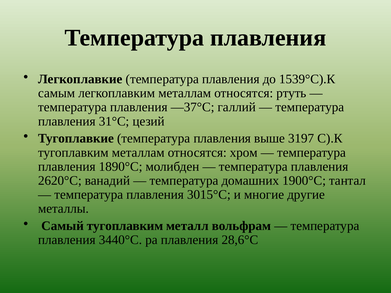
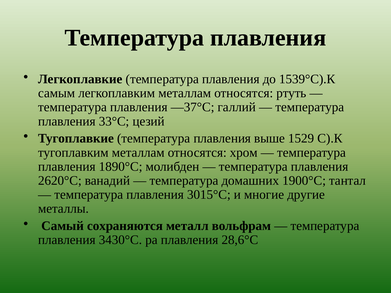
31°С: 31°С -> 33°С
3197: 3197 -> 1529
Самый тугоплавким: тугоплавким -> сохраняются
3440°С: 3440°С -> 3430°С
